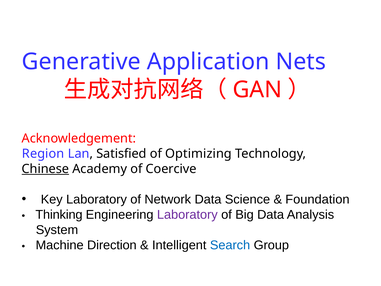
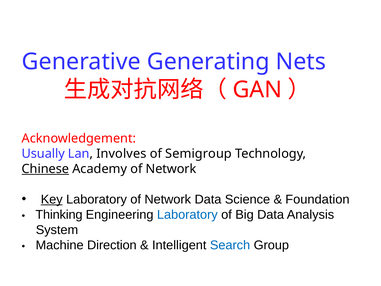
Application: Application -> Generating
Region: Region -> Usually
Satisfied: Satisfied -> Involves
Optimizing: Optimizing -> Semigroup
Academy of Coercive: Coercive -> Network
Key underline: none -> present
Laboratory at (187, 215) colour: purple -> blue
